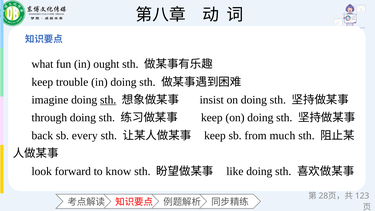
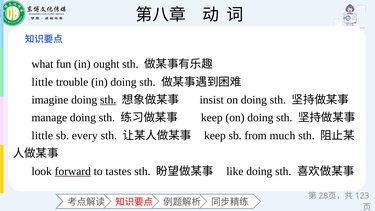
keep at (42, 82): keep -> little
through: through -> manage
back at (42, 136): back -> little
forward underline: none -> present
know: know -> tastes
